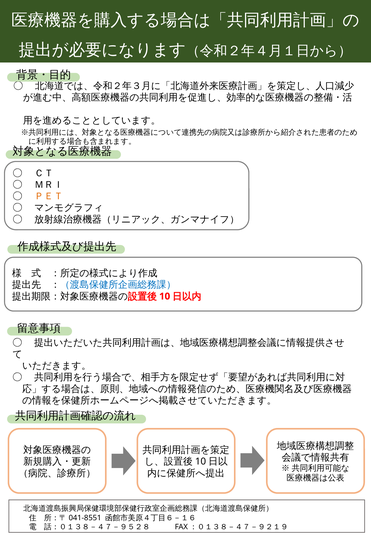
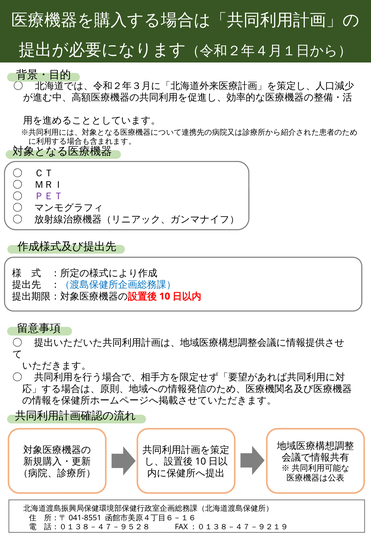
ＰＥＴ colour: orange -> purple
